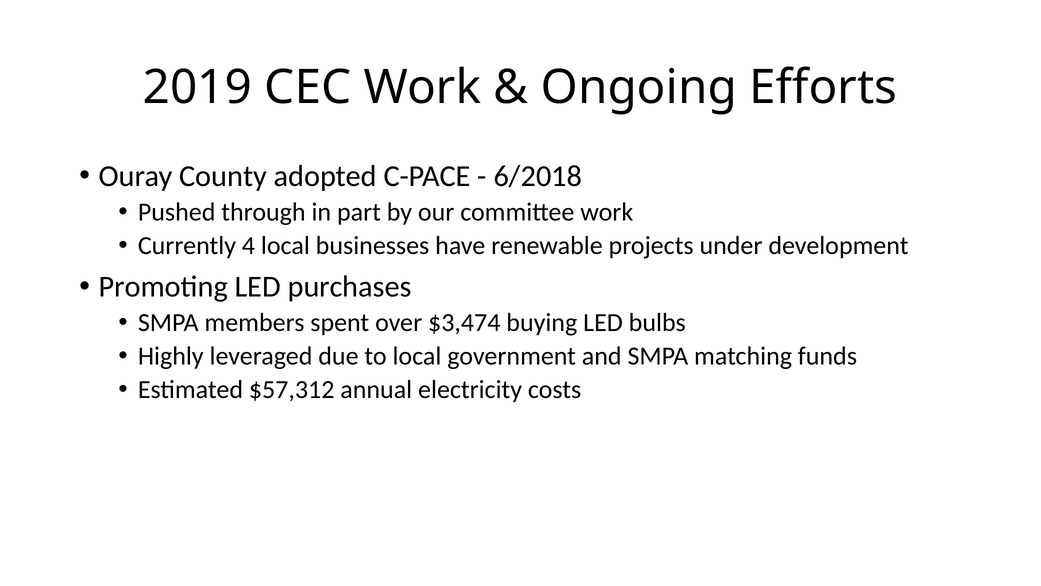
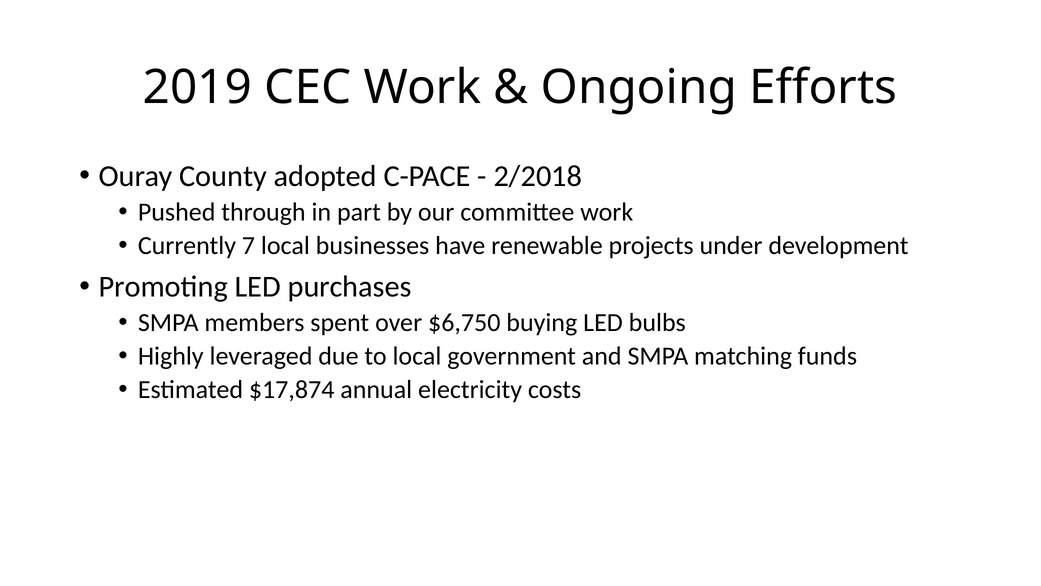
6/2018: 6/2018 -> 2/2018
4: 4 -> 7
$3,474: $3,474 -> $6,750
$57,312: $57,312 -> $17,874
